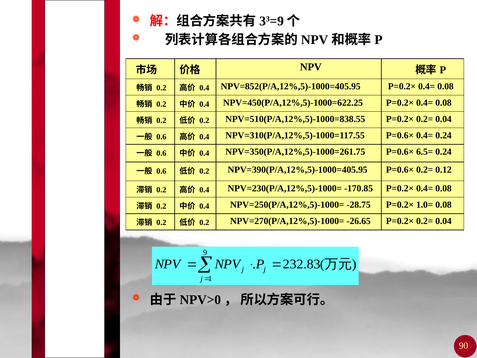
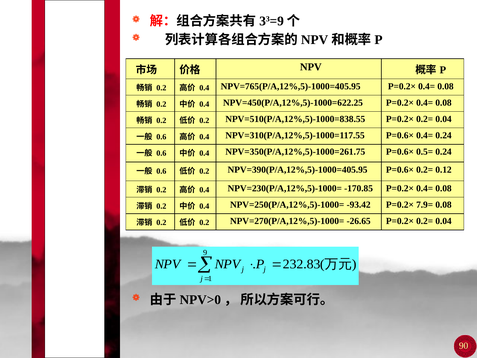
NPV=852(P/A,12%,5)-1000=405.95: NPV=852(P/A,12%,5)-1000=405.95 -> NPV=765(P/A,12%,5)-1000=405.95
6.5=: 6.5= -> 0.5=
-28.75: -28.75 -> -93.42
1.0=: 1.0= -> 7.9=
